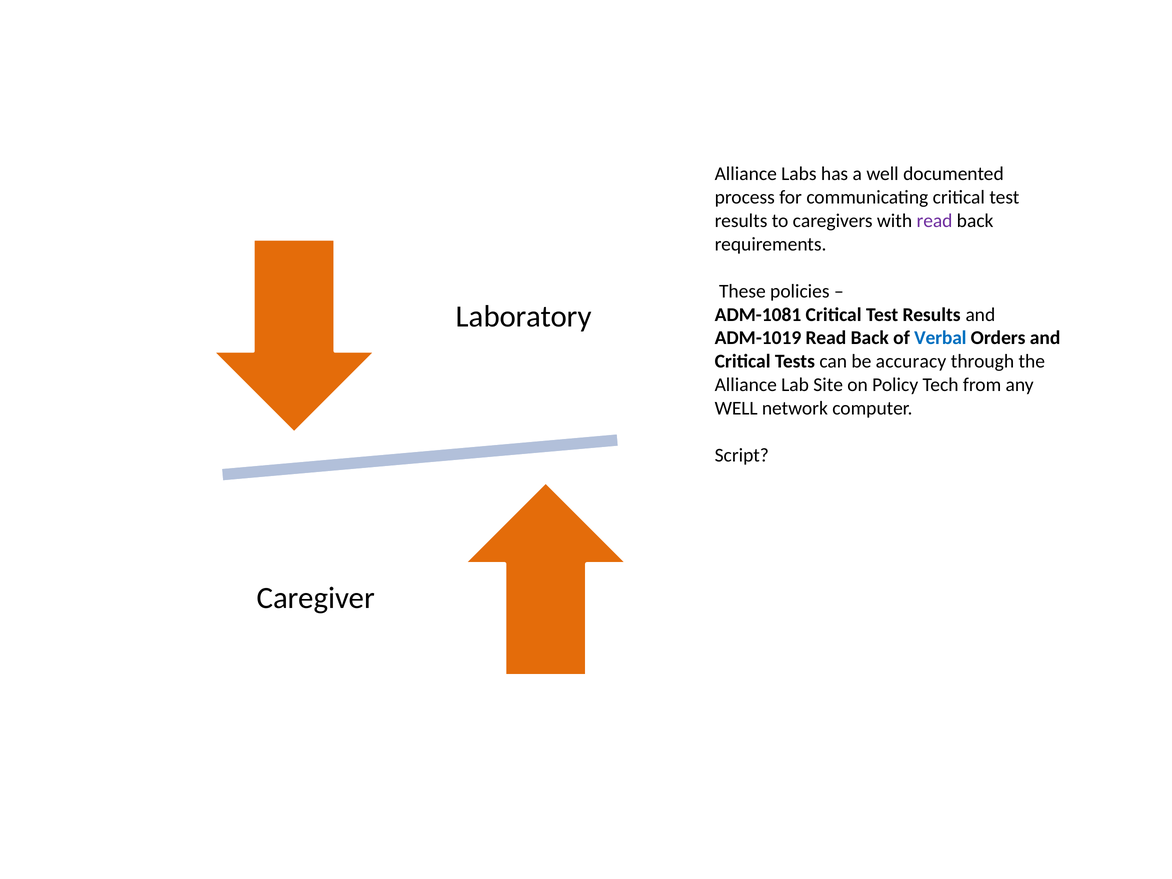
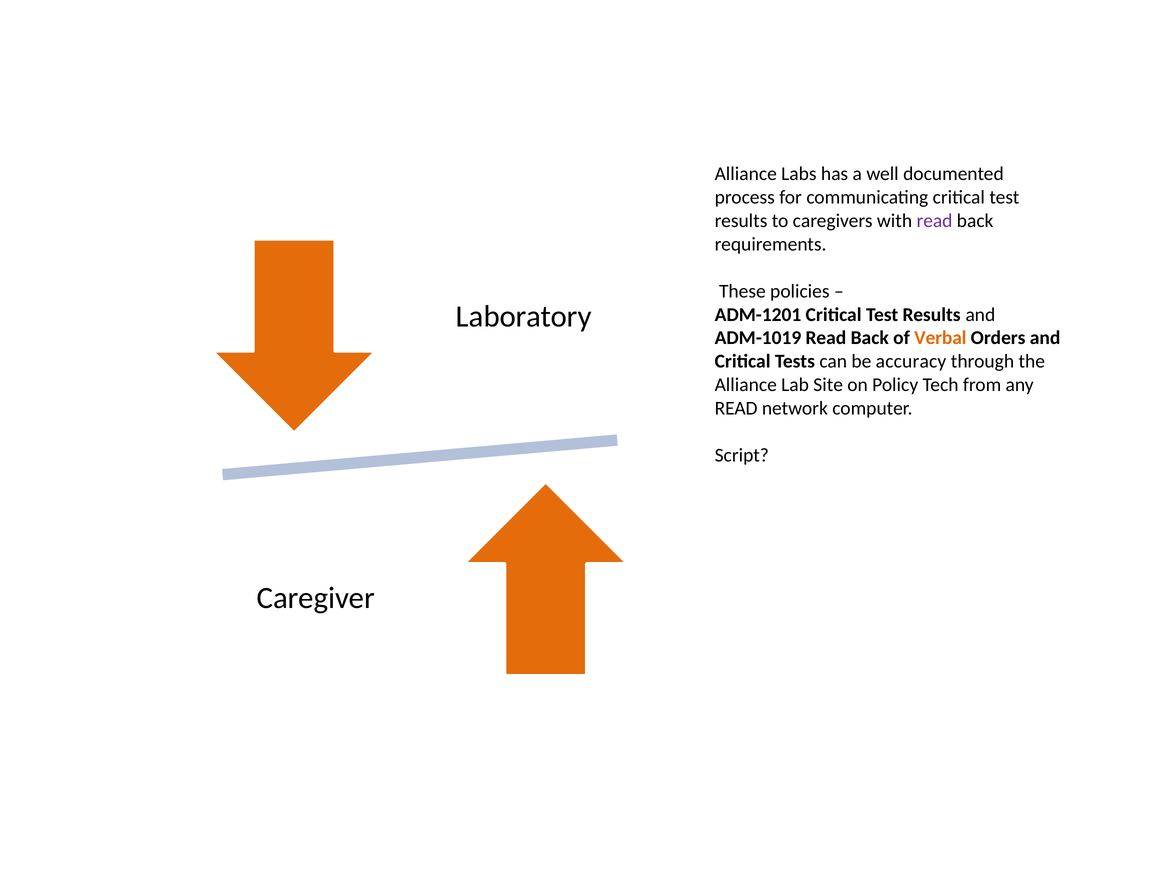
ADM-1081: ADM-1081 -> ADM-1201
Verbal colour: blue -> orange
WELL at (736, 408): WELL -> READ
